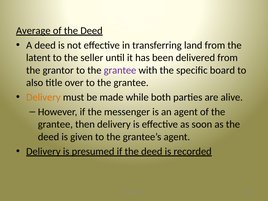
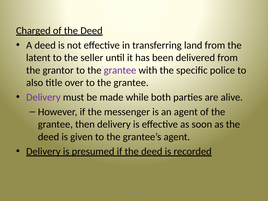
Average: Average -> Charged
board: board -> police
Delivery at (43, 97) colour: orange -> purple
